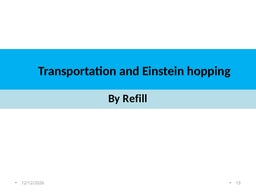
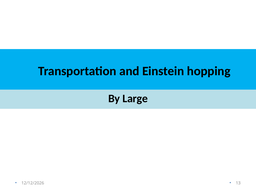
Refill: Refill -> Large
